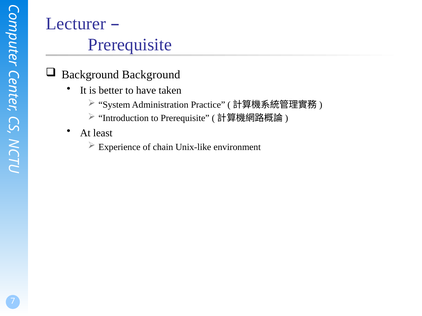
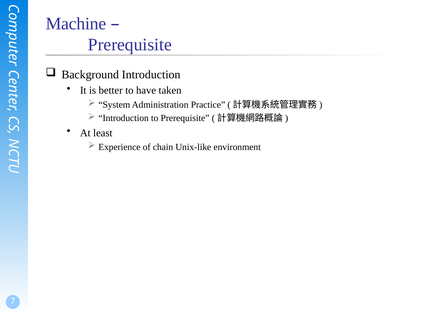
Lecturer: Lecturer -> Machine
Background Background: Background -> Introduction
